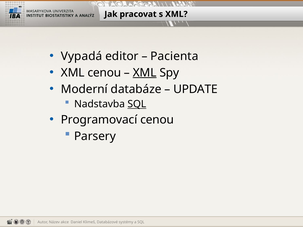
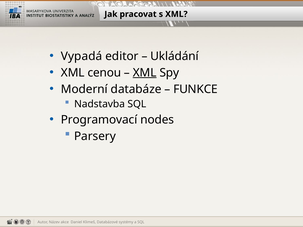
Pacienta: Pacienta -> Ukládání
UPDATE: UPDATE -> FUNKCE
SQL at (137, 104) underline: present -> none
Programovací cenou: cenou -> nodes
